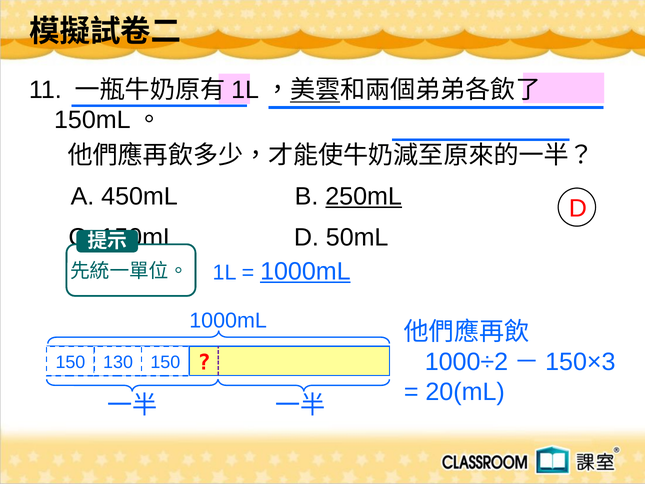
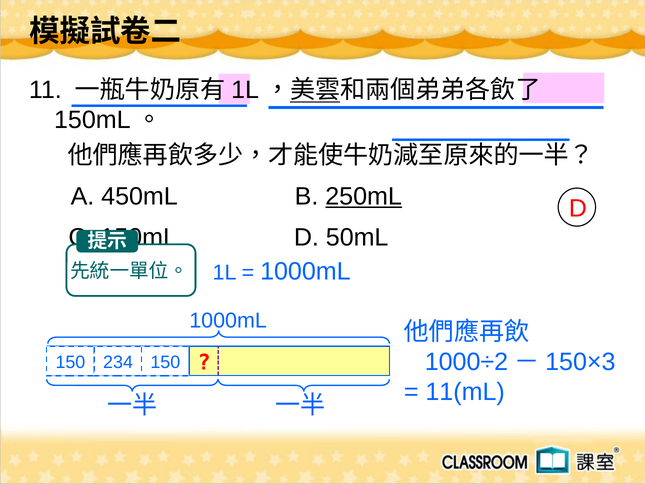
1000mL at (305, 271) underline: present -> none
130: 130 -> 234
20(mL: 20(mL -> 11(mL
